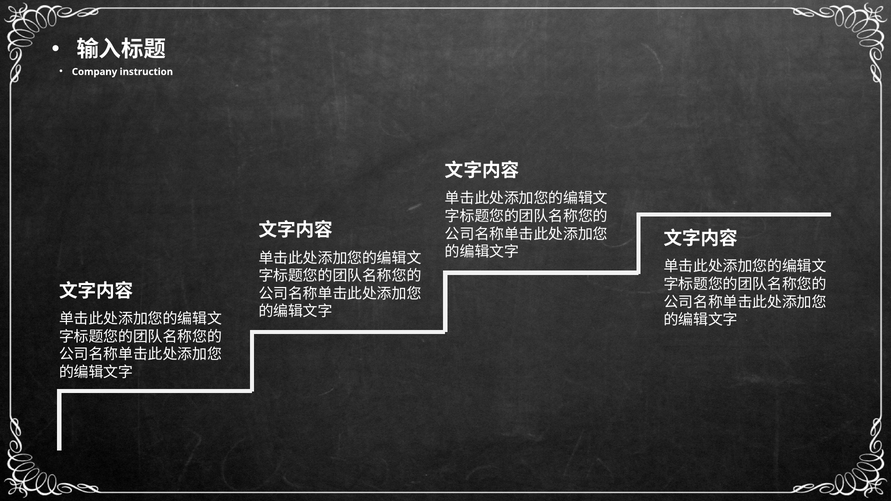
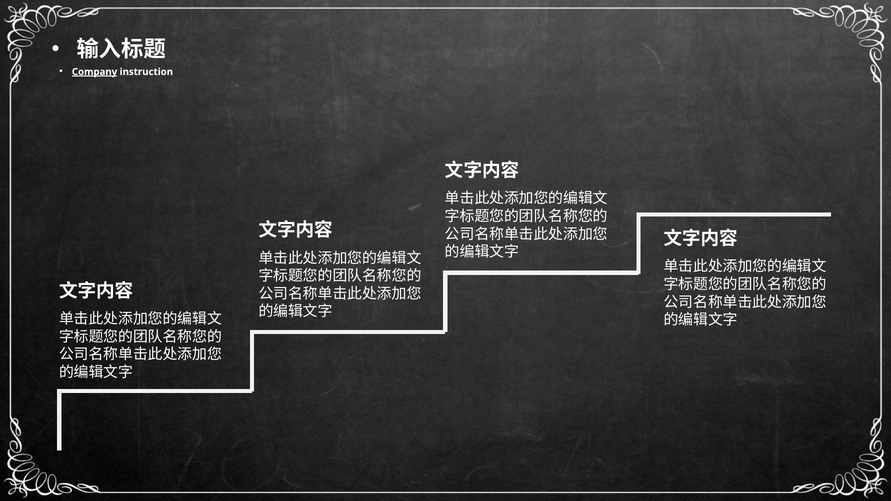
Company underline: none -> present
